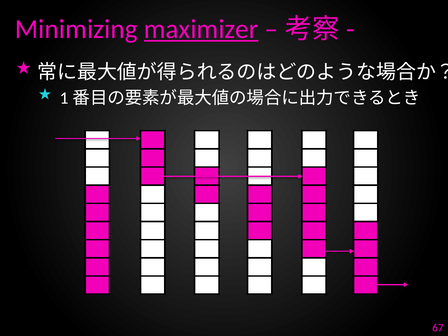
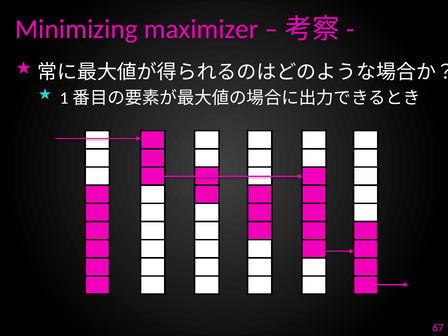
maximizer underline: present -> none
